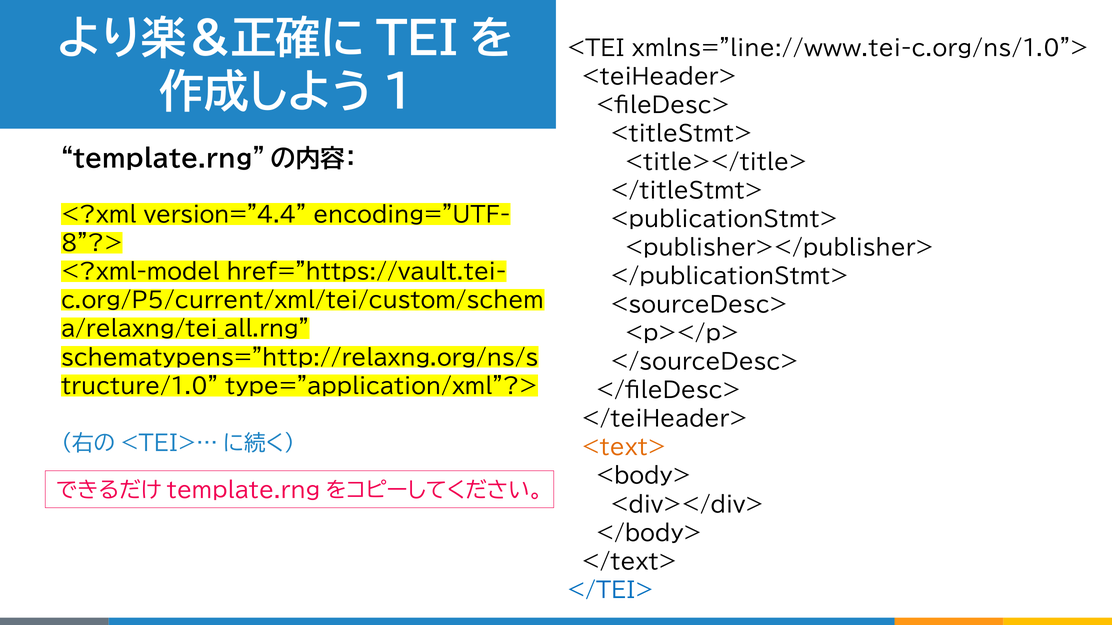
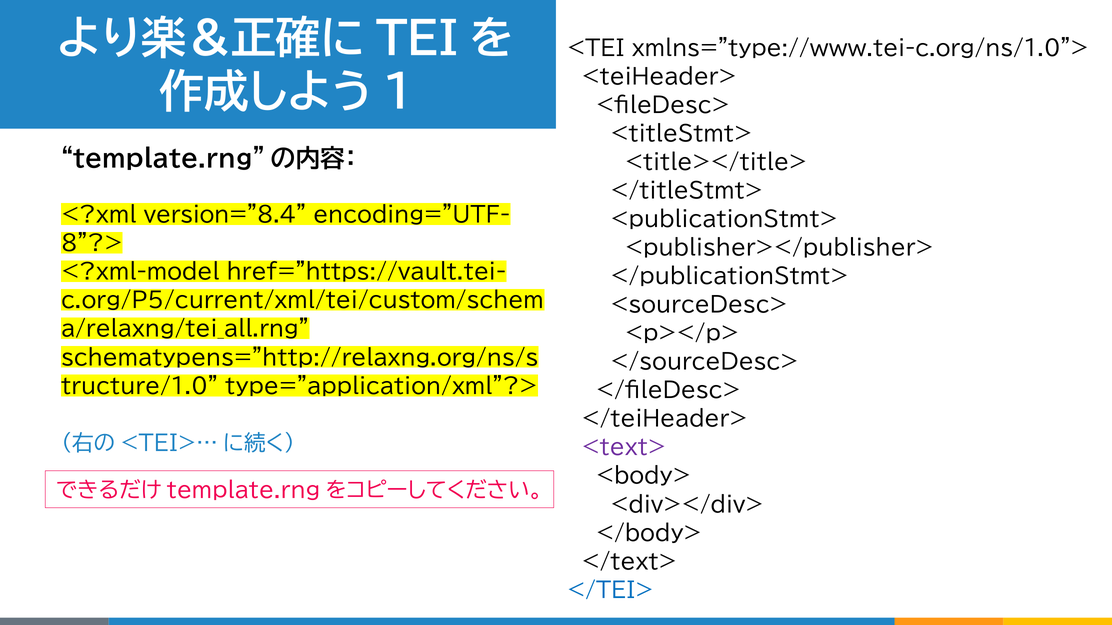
xmlns="line://www.tei-c.org/ns/1.0">: xmlns="line://www.tei-c.org/ns/1.0"> -> xmlns="type://www.tei-c.org/ns/1.0">
version="4.4: version="4.4 -> version="8.4
<text> colour: orange -> purple
